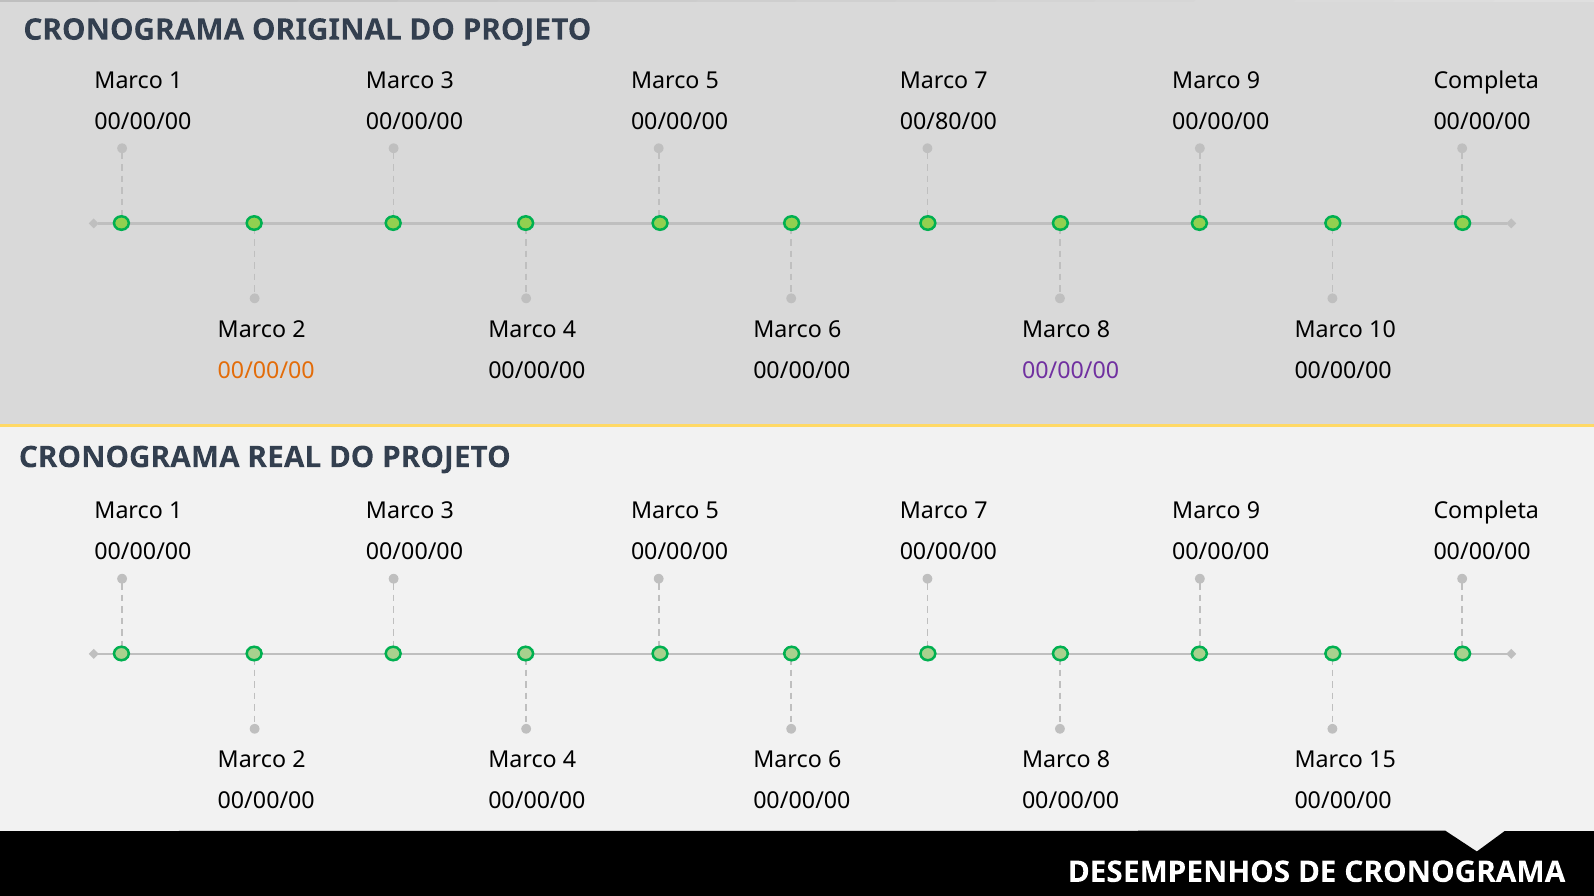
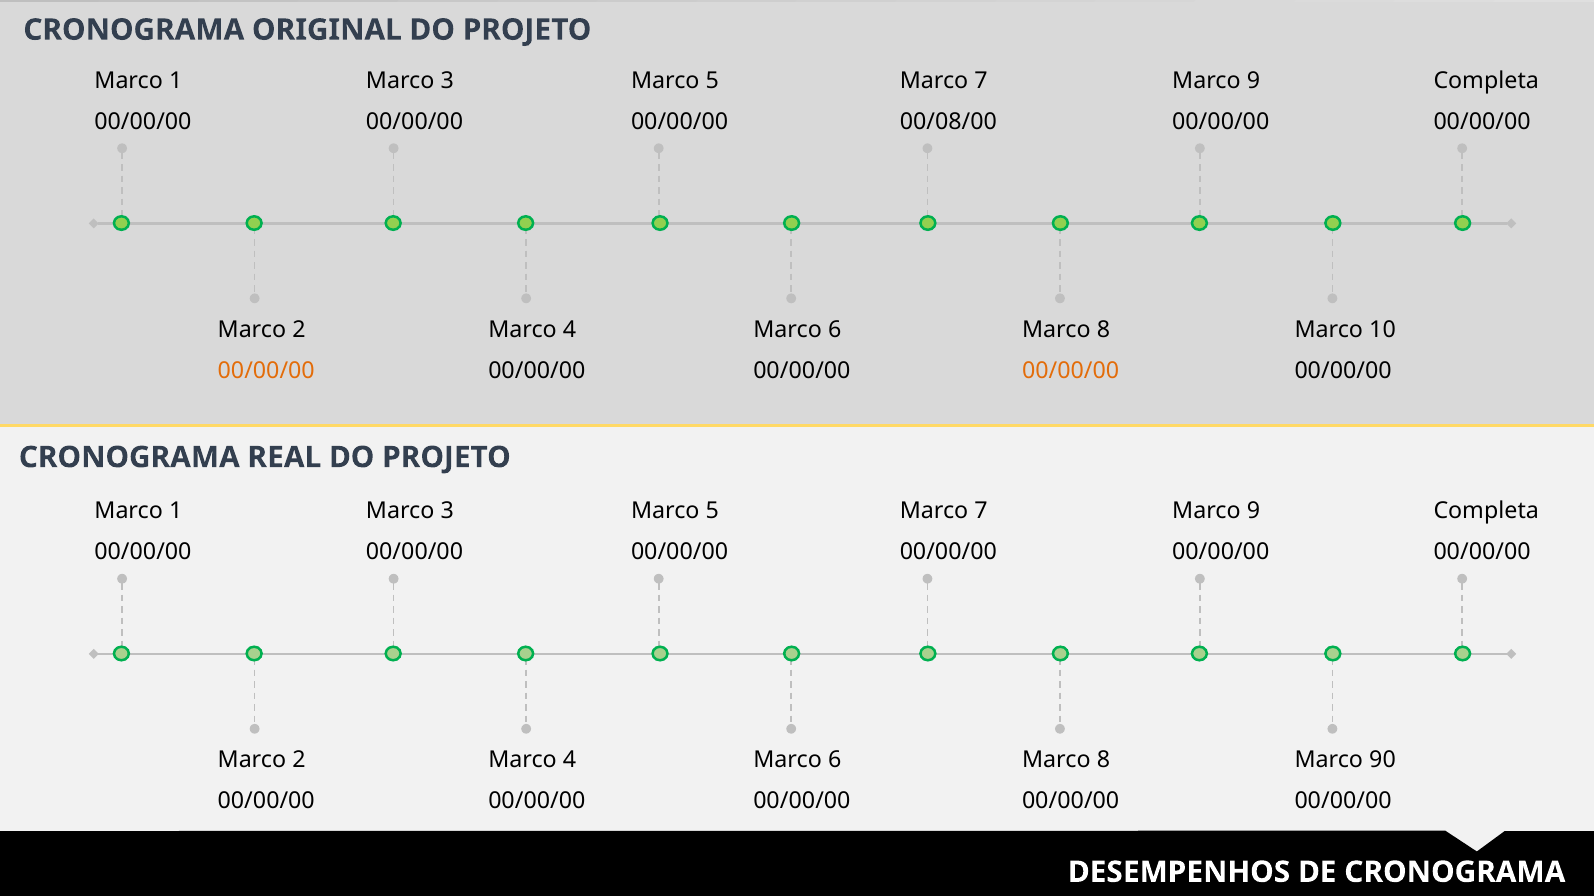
00/80/00: 00/80/00 -> 00/08/00
00/00/00 at (1071, 371) colour: purple -> orange
15: 15 -> 90
